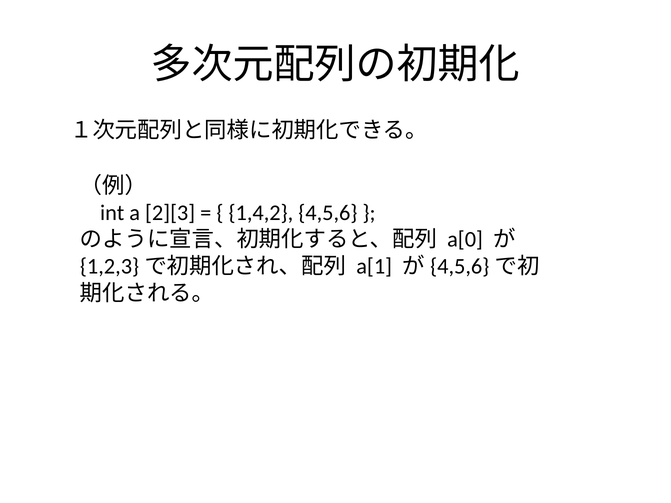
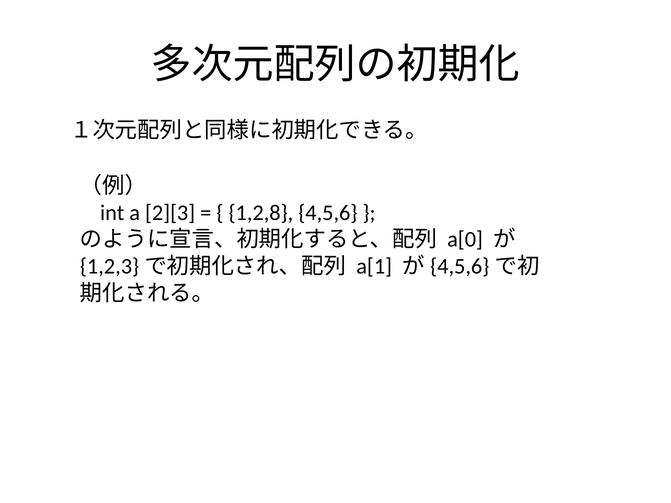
1,4,2: 1,4,2 -> 1,2,8
